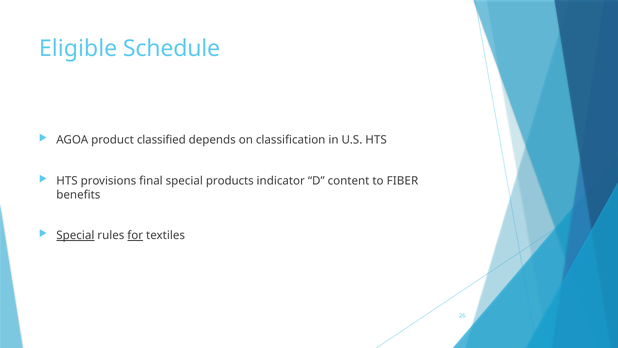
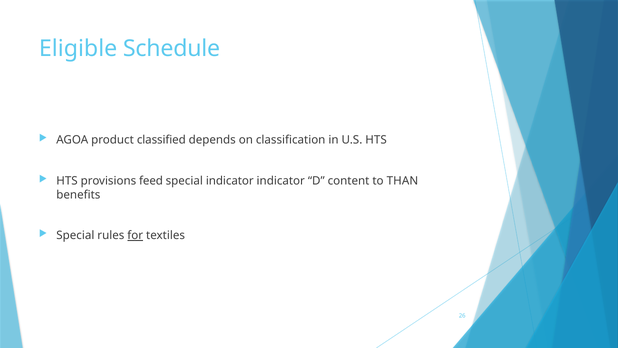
final: final -> feed
special products: products -> indicator
FIBER: FIBER -> THAN
Special at (75, 235) underline: present -> none
